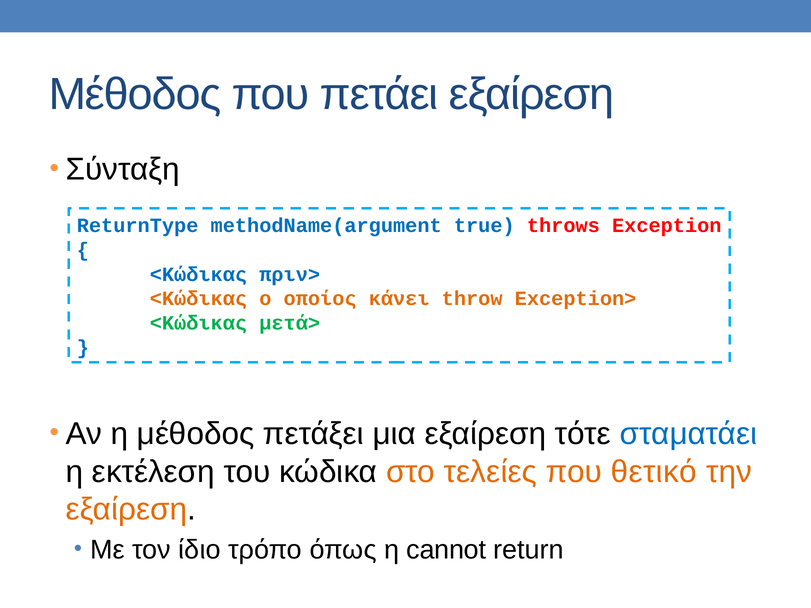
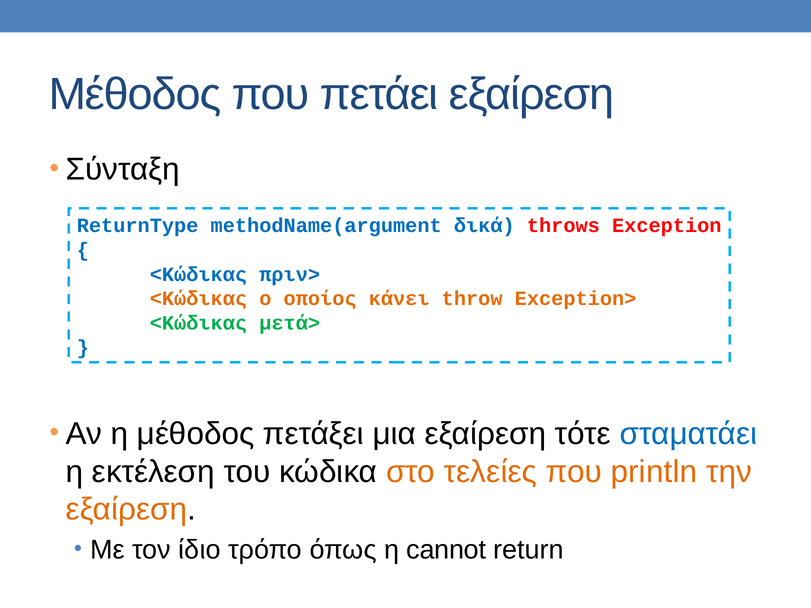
true: true -> δικά
θετικό: θετικό -> println
